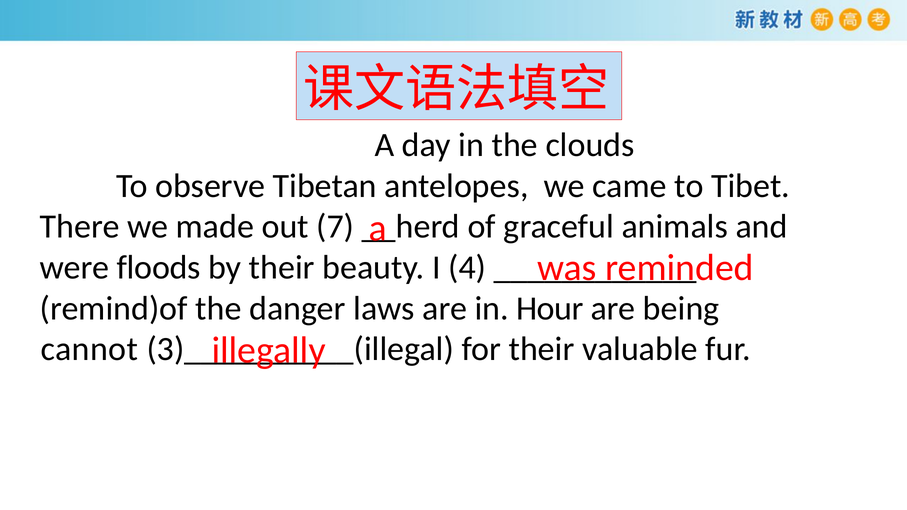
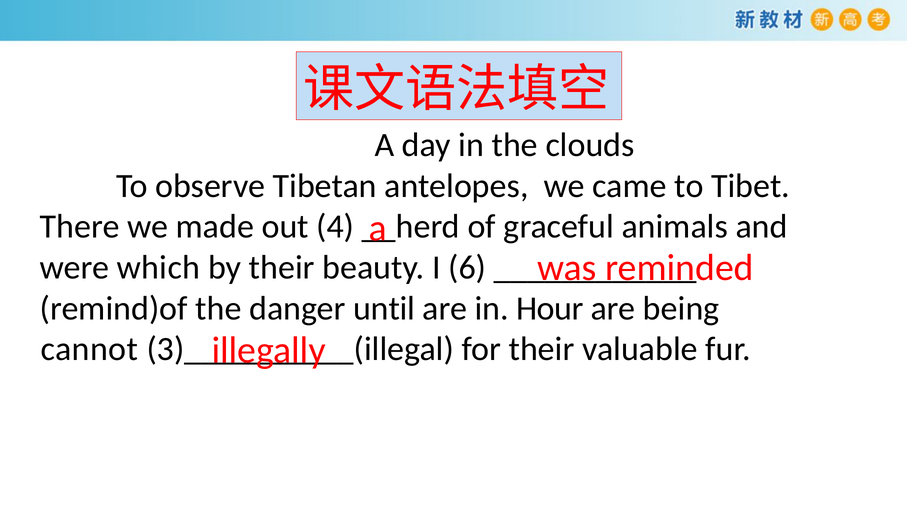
7: 7 -> 4
floods: floods -> which
4: 4 -> 6
laws: laws -> until
